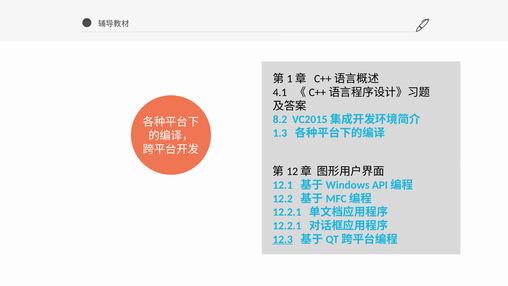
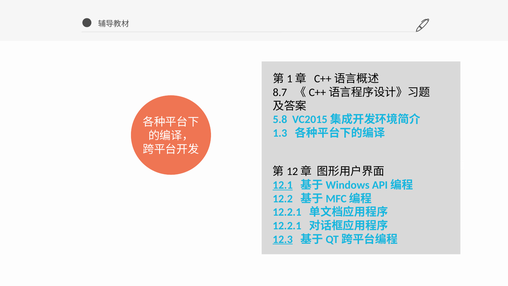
4.1: 4.1 -> 8.7
8.2: 8.2 -> 5.8
12.1 underline: none -> present
